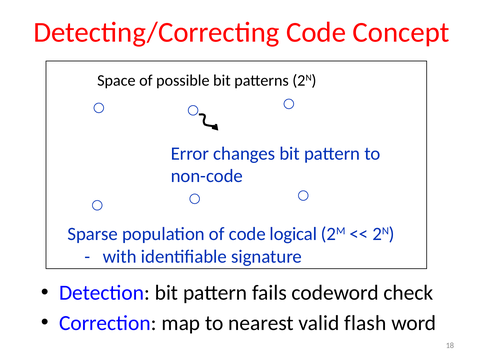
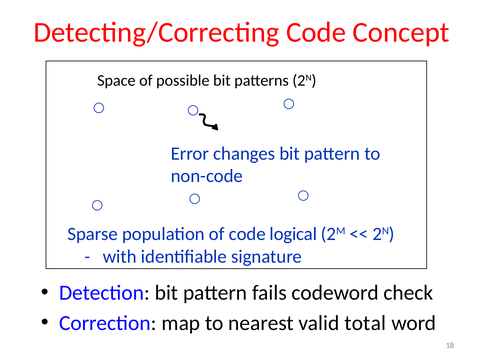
flash: flash -> total
